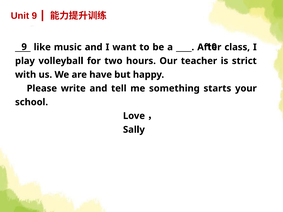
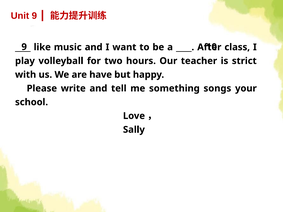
starts: starts -> songs
